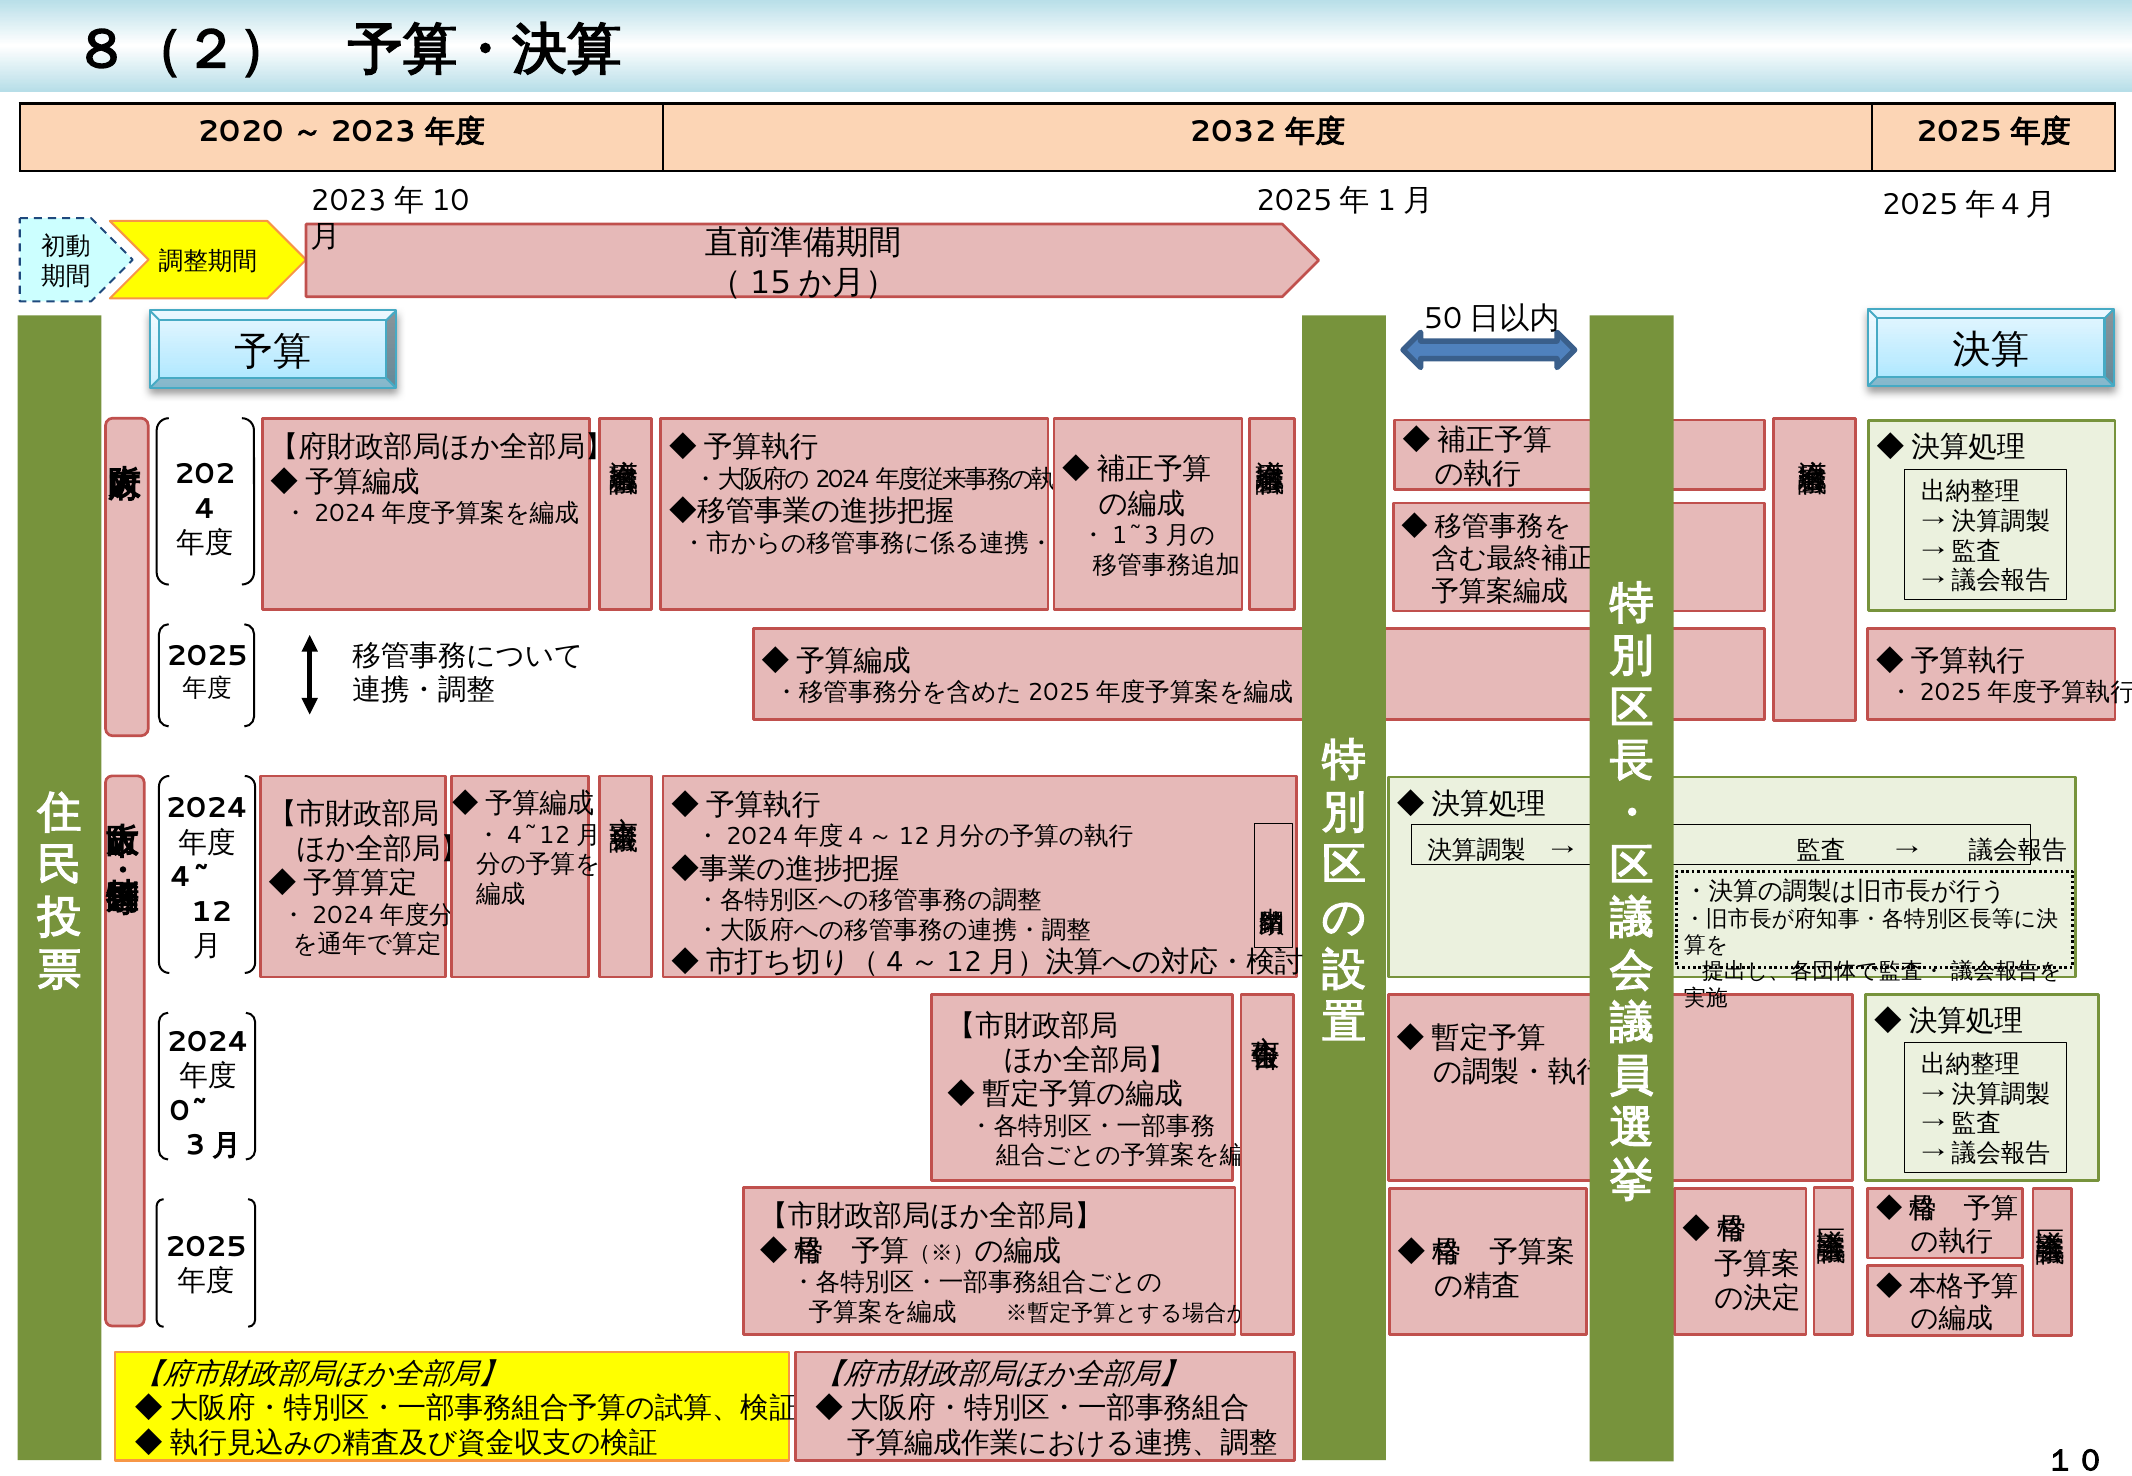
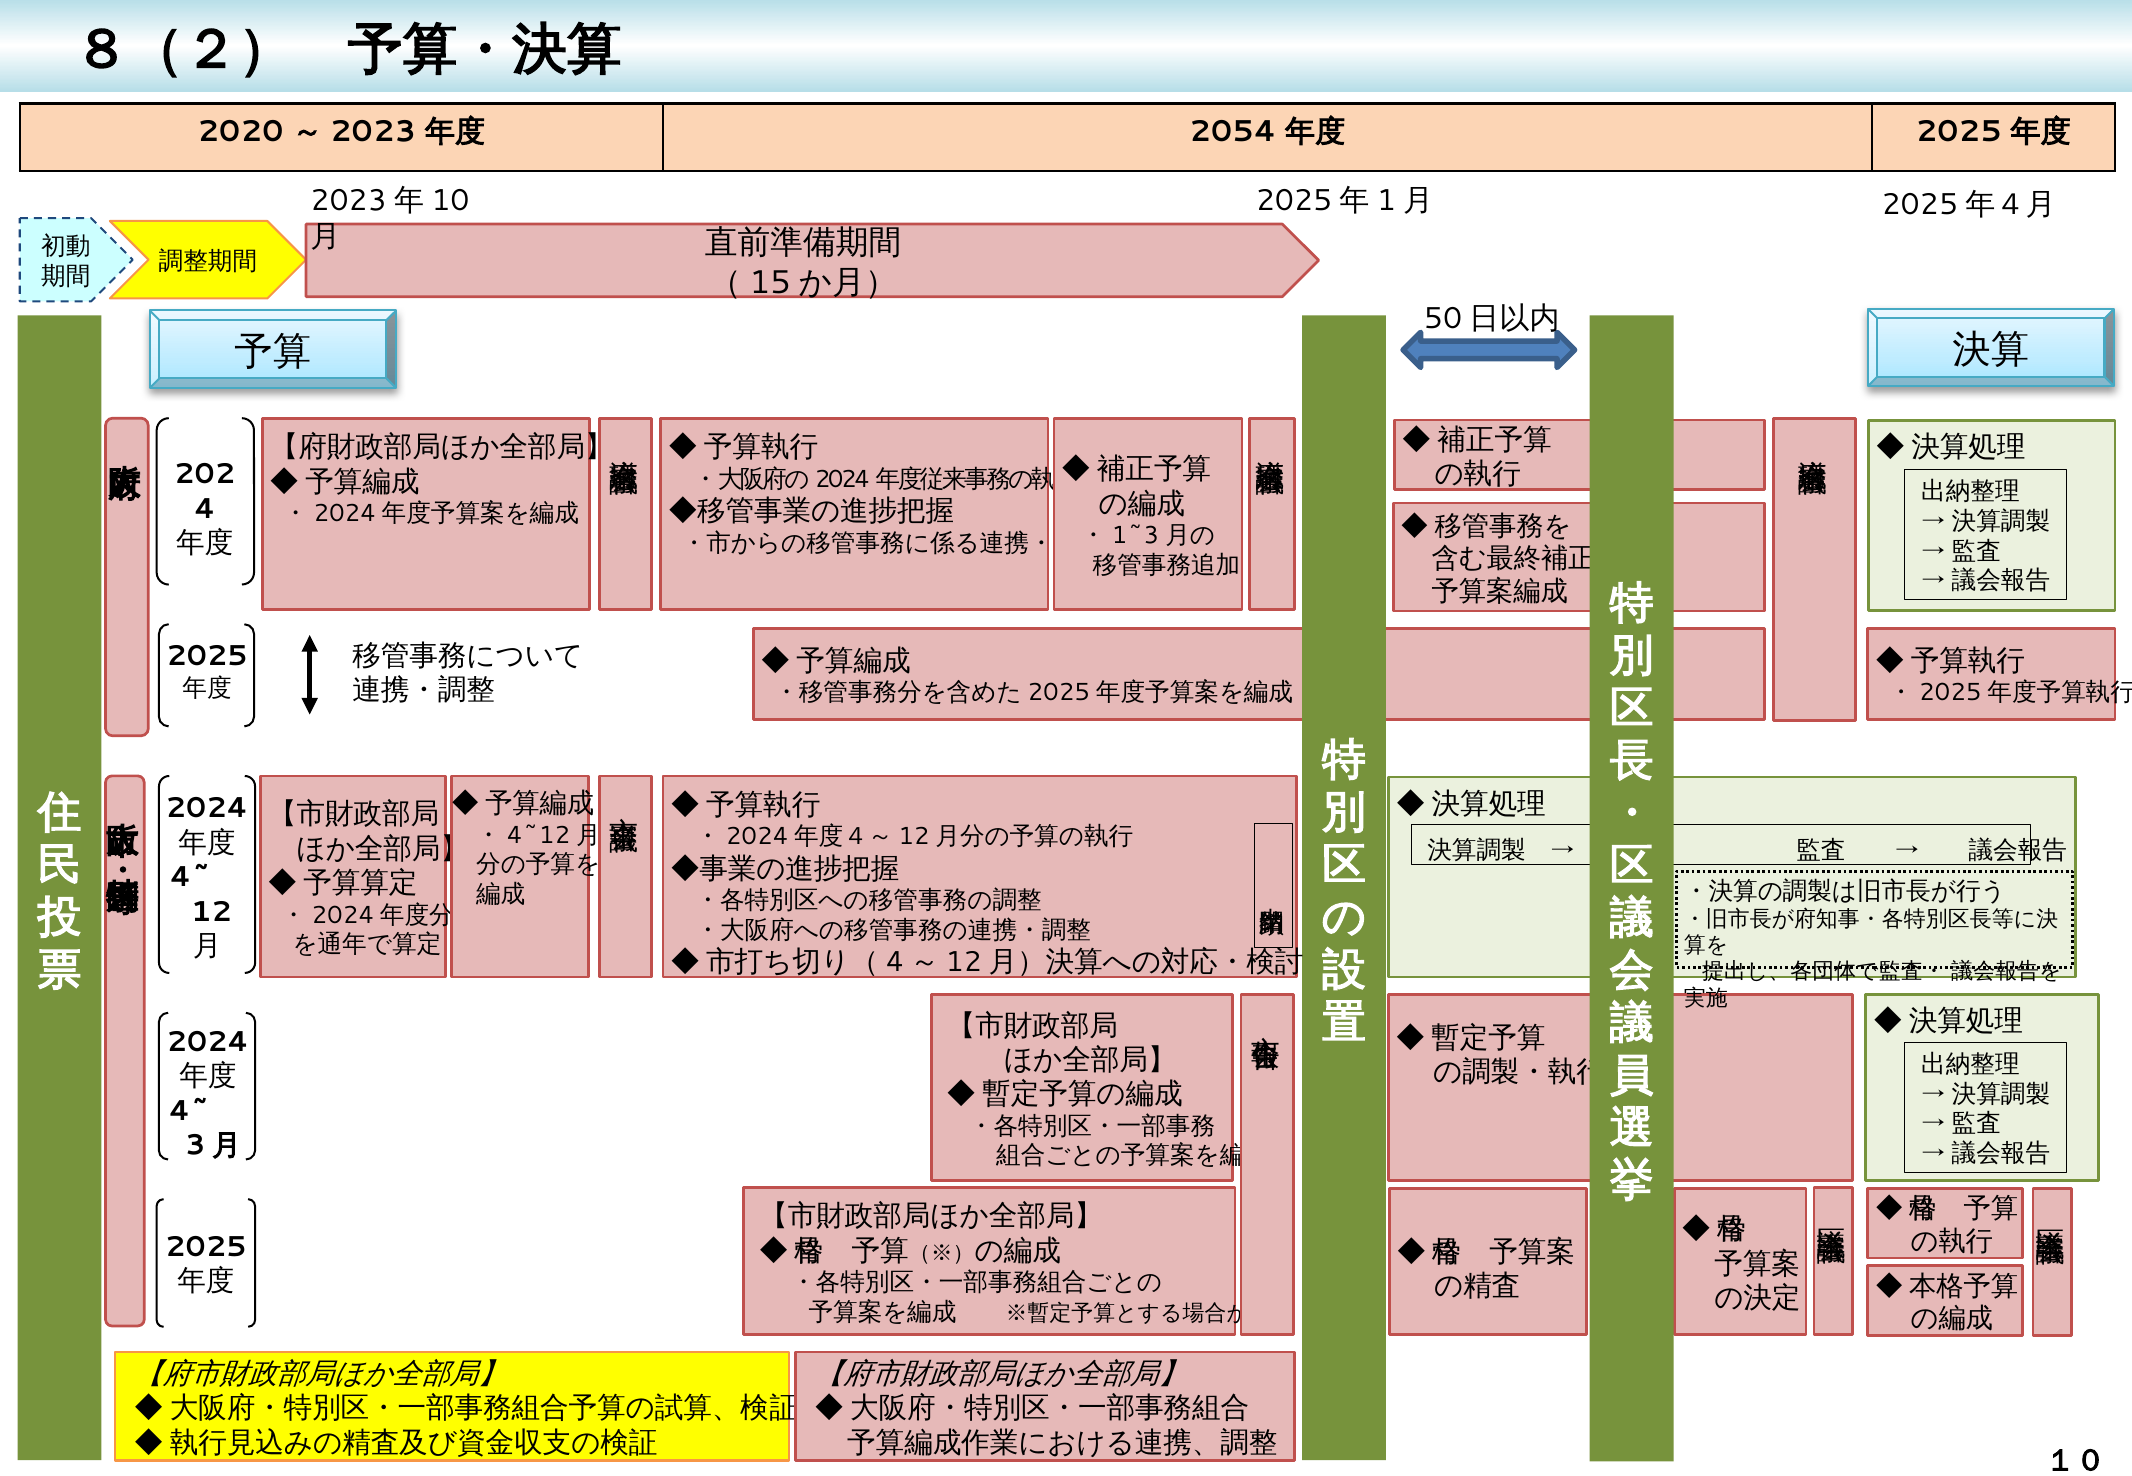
2032: 2032 -> 2054
0~ at (189, 1111): 0~ -> 4~
